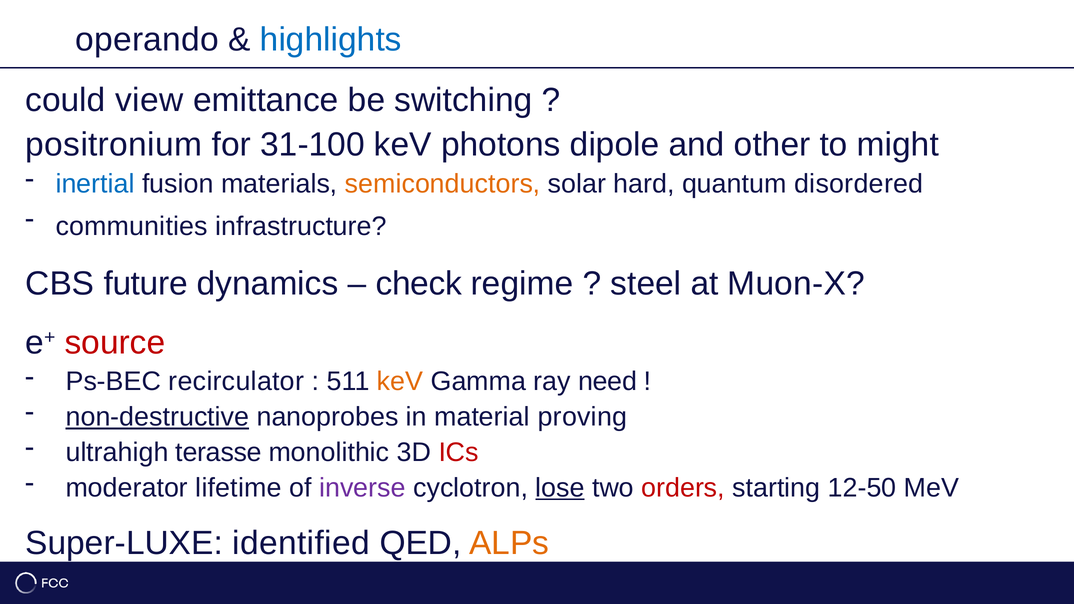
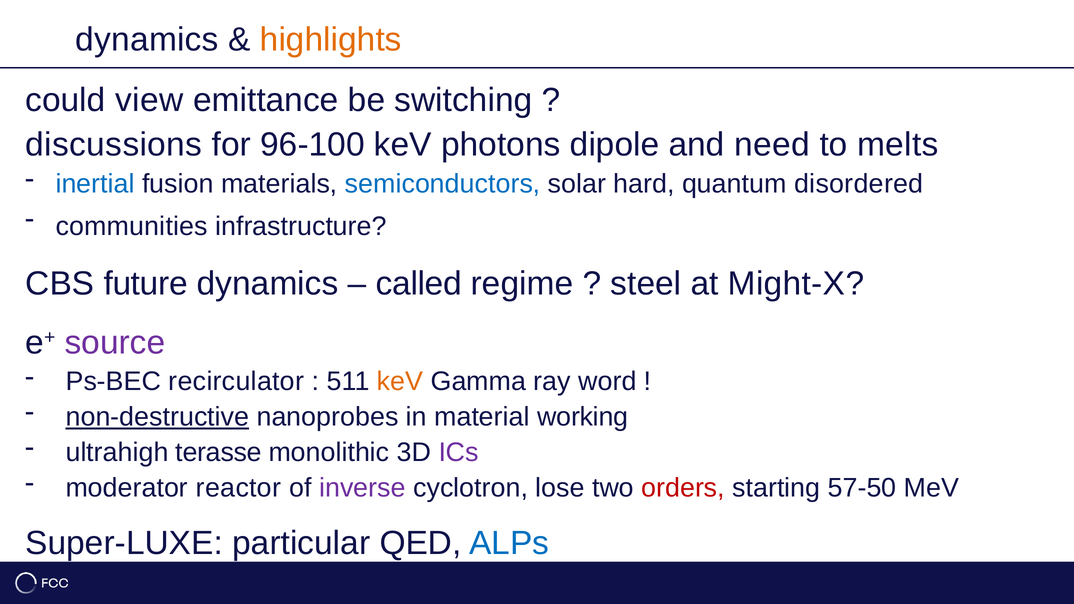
operando at (147, 40): operando -> dynamics
highlights colour: blue -> orange
positronium: positronium -> discussions
31-100: 31-100 -> 96-100
other: other -> need
might: might -> melts
semiconductors colour: orange -> blue
check: check -> called
Muon-X: Muon-X -> Might-X
source colour: red -> purple
need: need -> word
proving: proving -> working
ICs colour: red -> purple
lifetime: lifetime -> reactor
lose underline: present -> none
12-50: 12-50 -> 57-50
identified: identified -> particular
ALPs colour: orange -> blue
